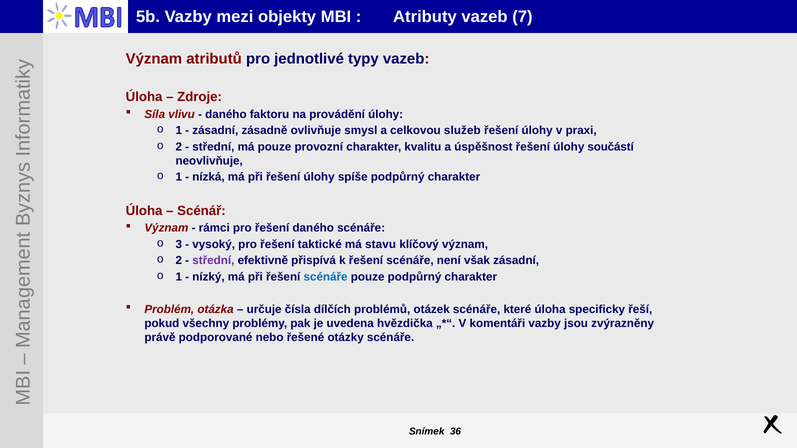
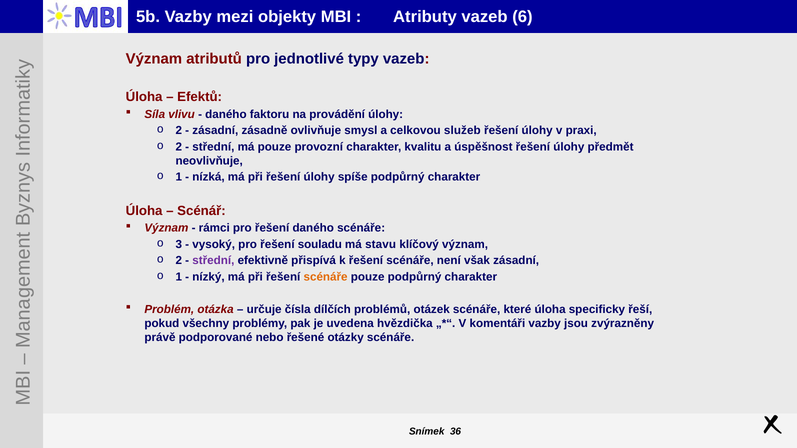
7: 7 -> 6
Zdroje: Zdroje -> Efektů
1 at (179, 131): 1 -> 2
součástí: součástí -> předmět
taktické: taktické -> souladu
scénáře at (326, 277) colour: blue -> orange
